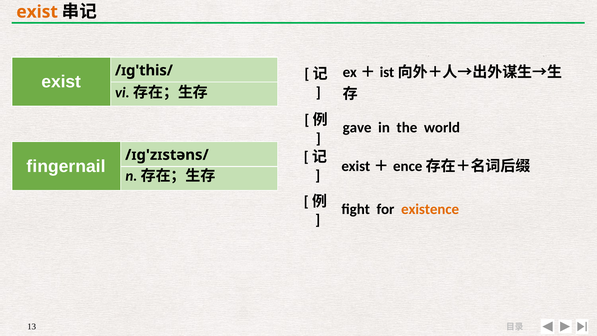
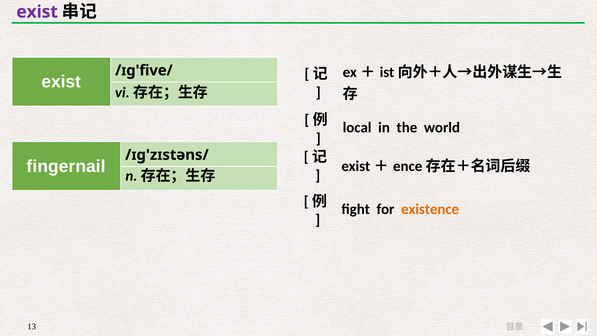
exist at (37, 12) colour: orange -> purple
/ɪɡ'this/: /ɪɡ'this/ -> /ɪɡ'five/
gave: gave -> local
